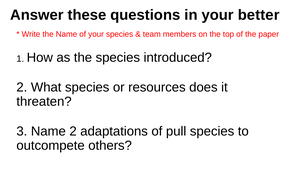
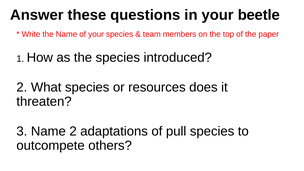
better: better -> beetle
